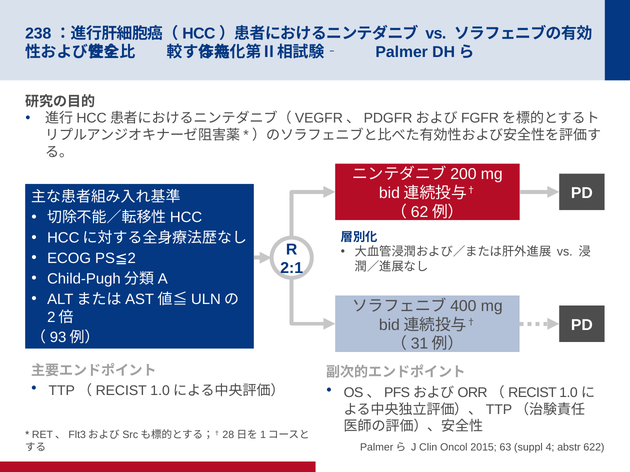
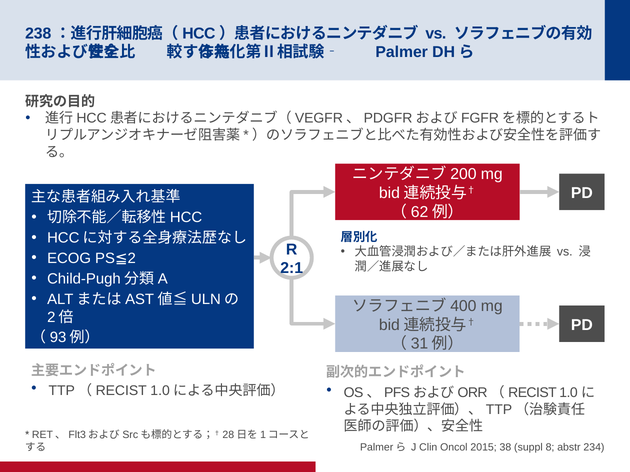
63: 63 -> 38
4: 4 -> 8
622: 622 -> 234
